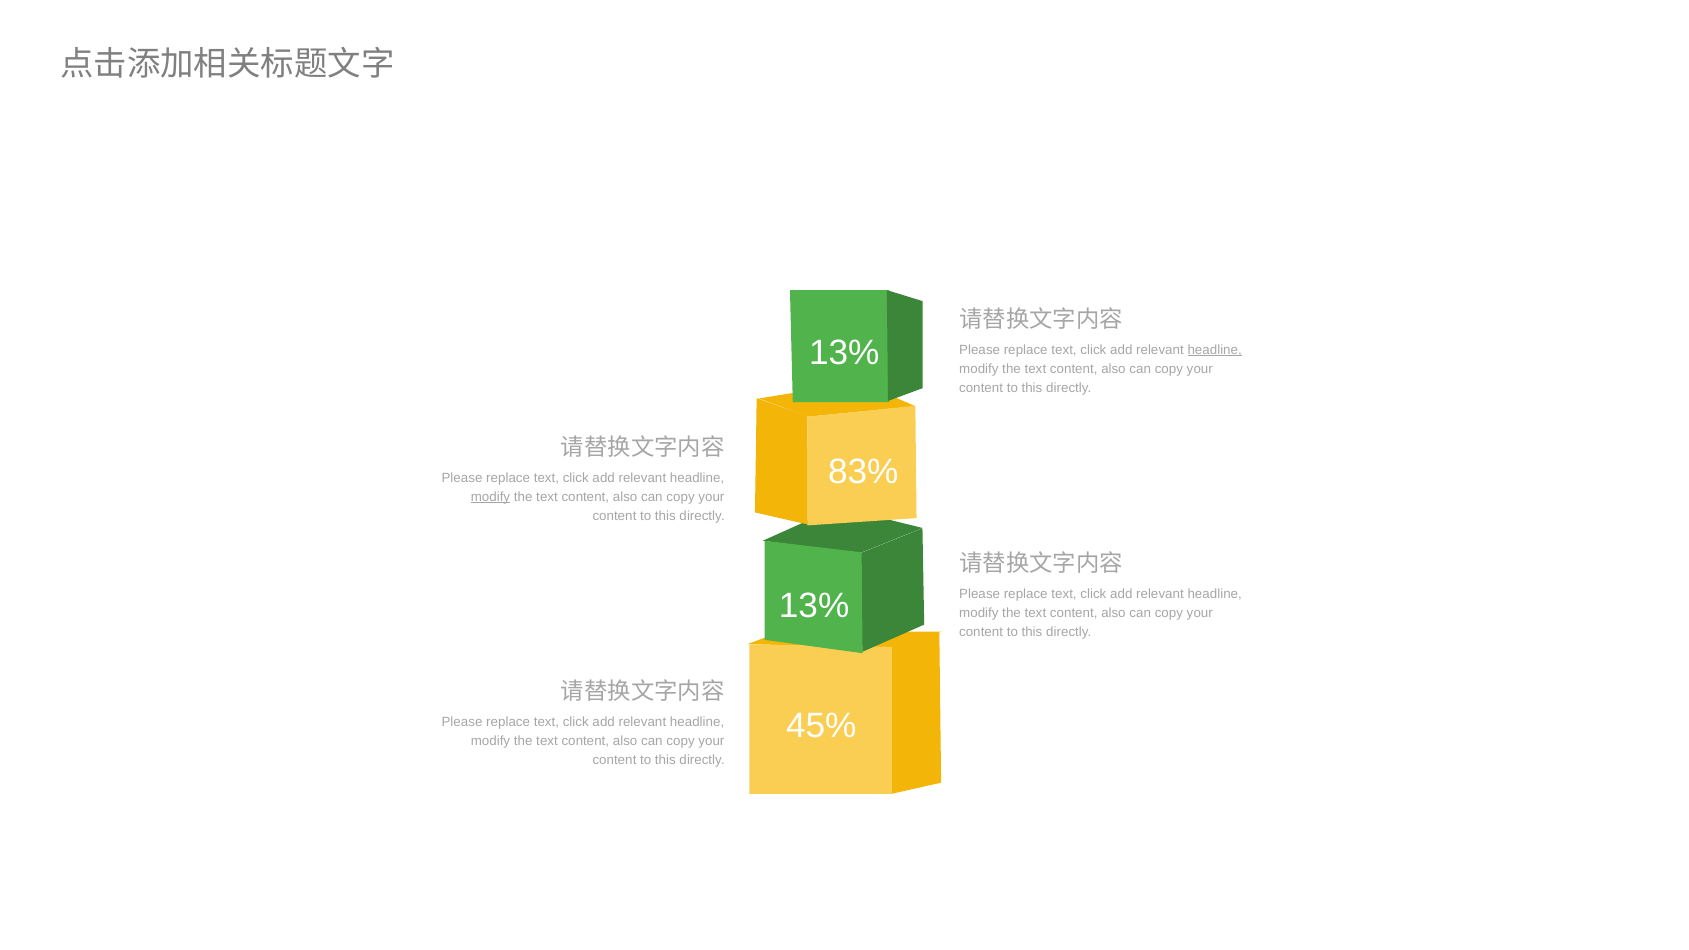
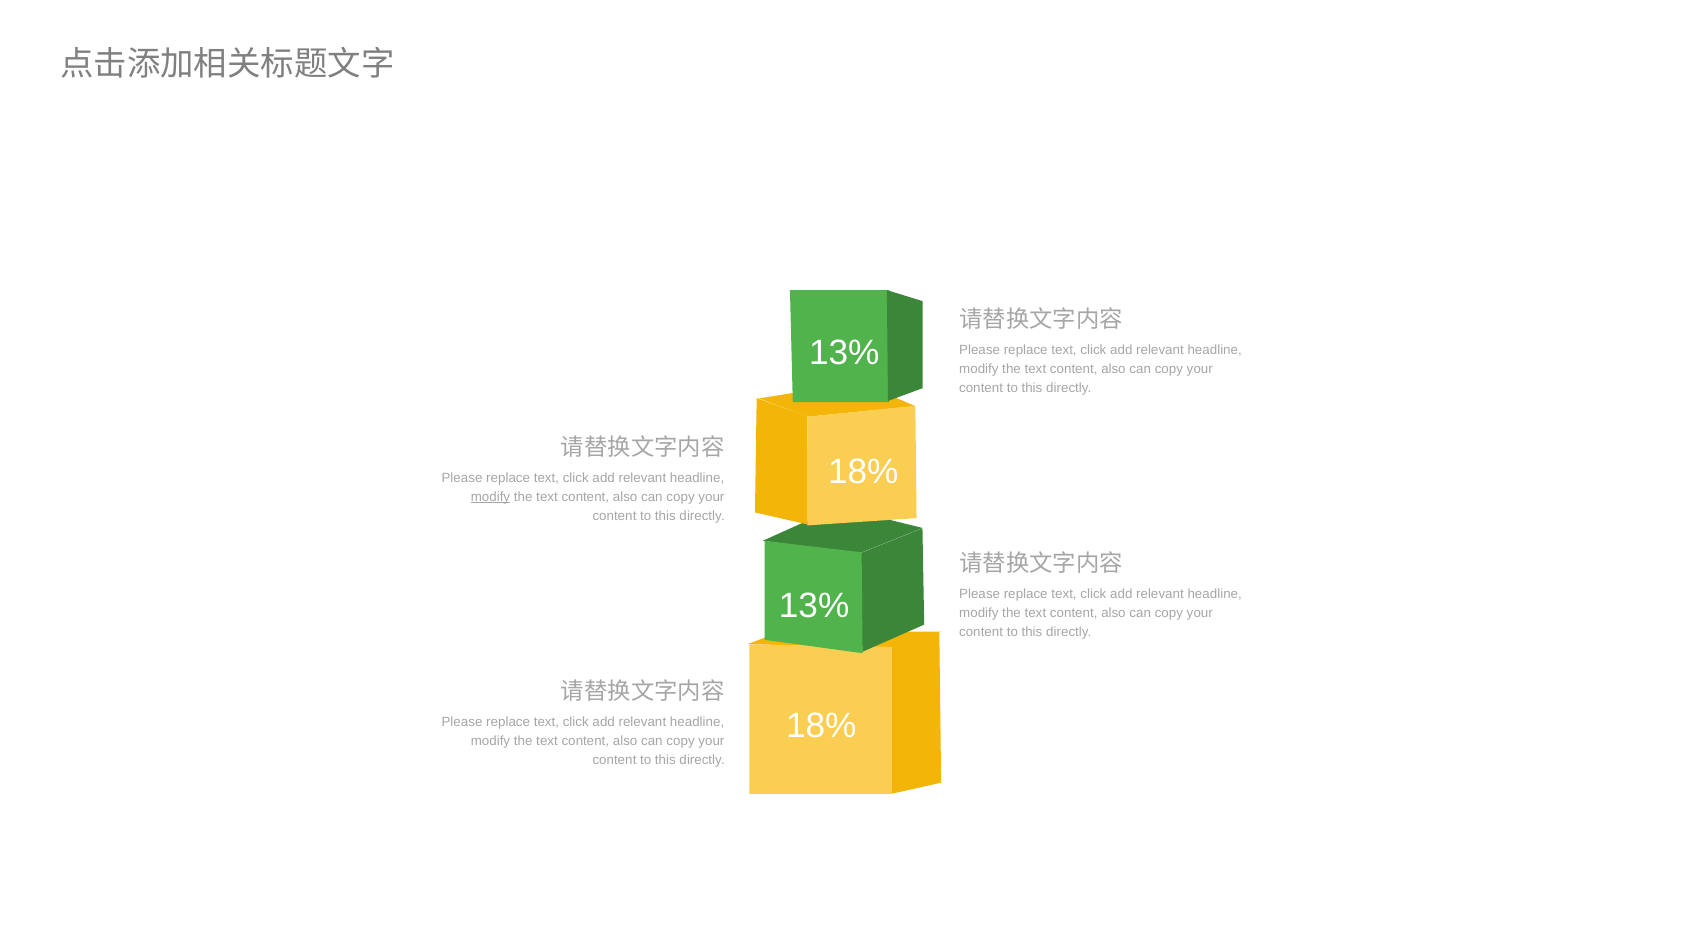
headline at (1215, 350) underline: present -> none
83% at (863, 472): 83% -> 18%
45% at (821, 726): 45% -> 18%
